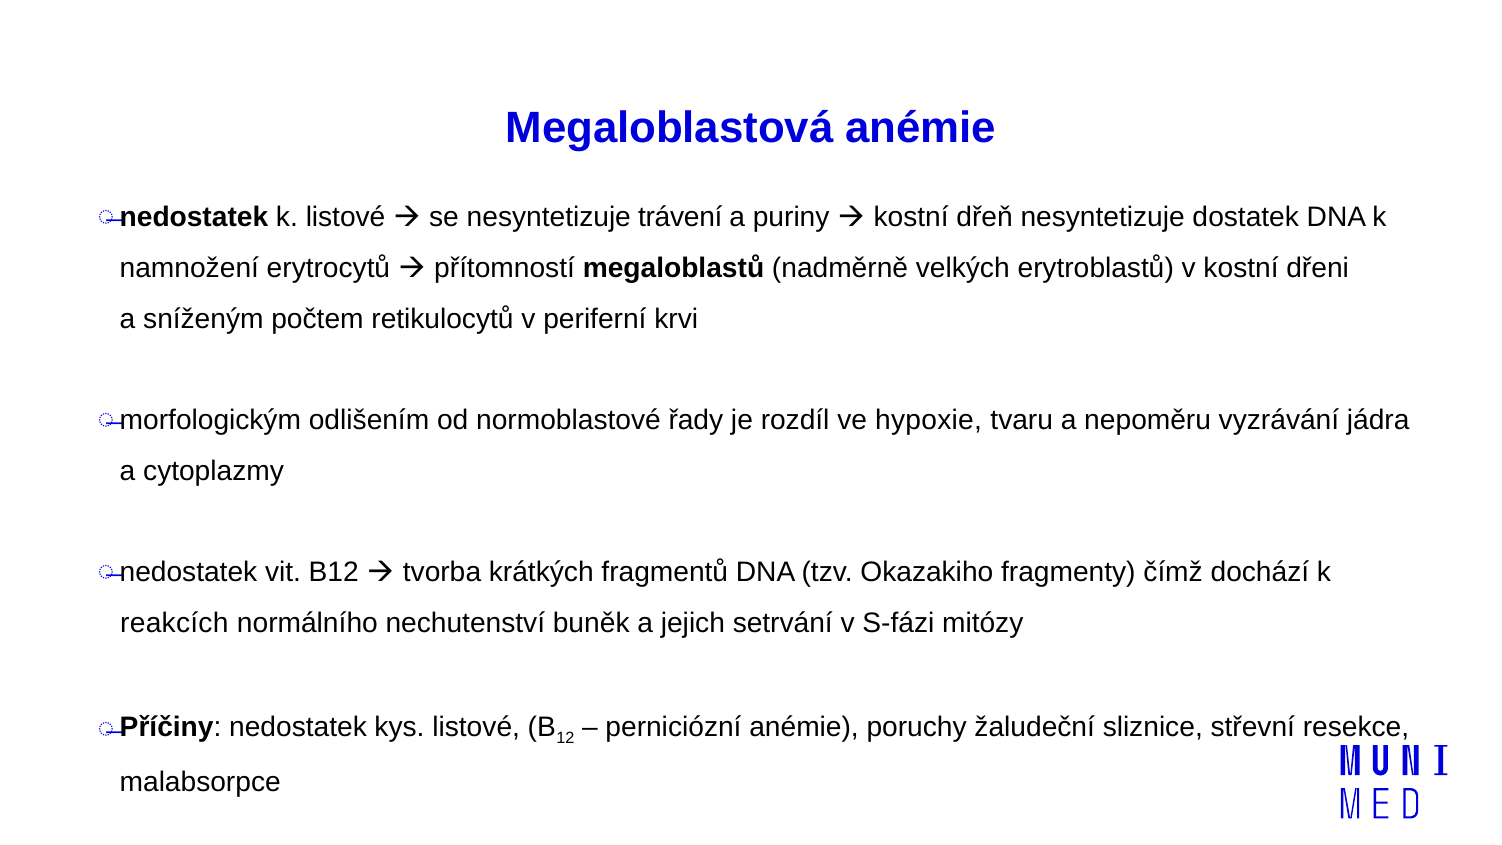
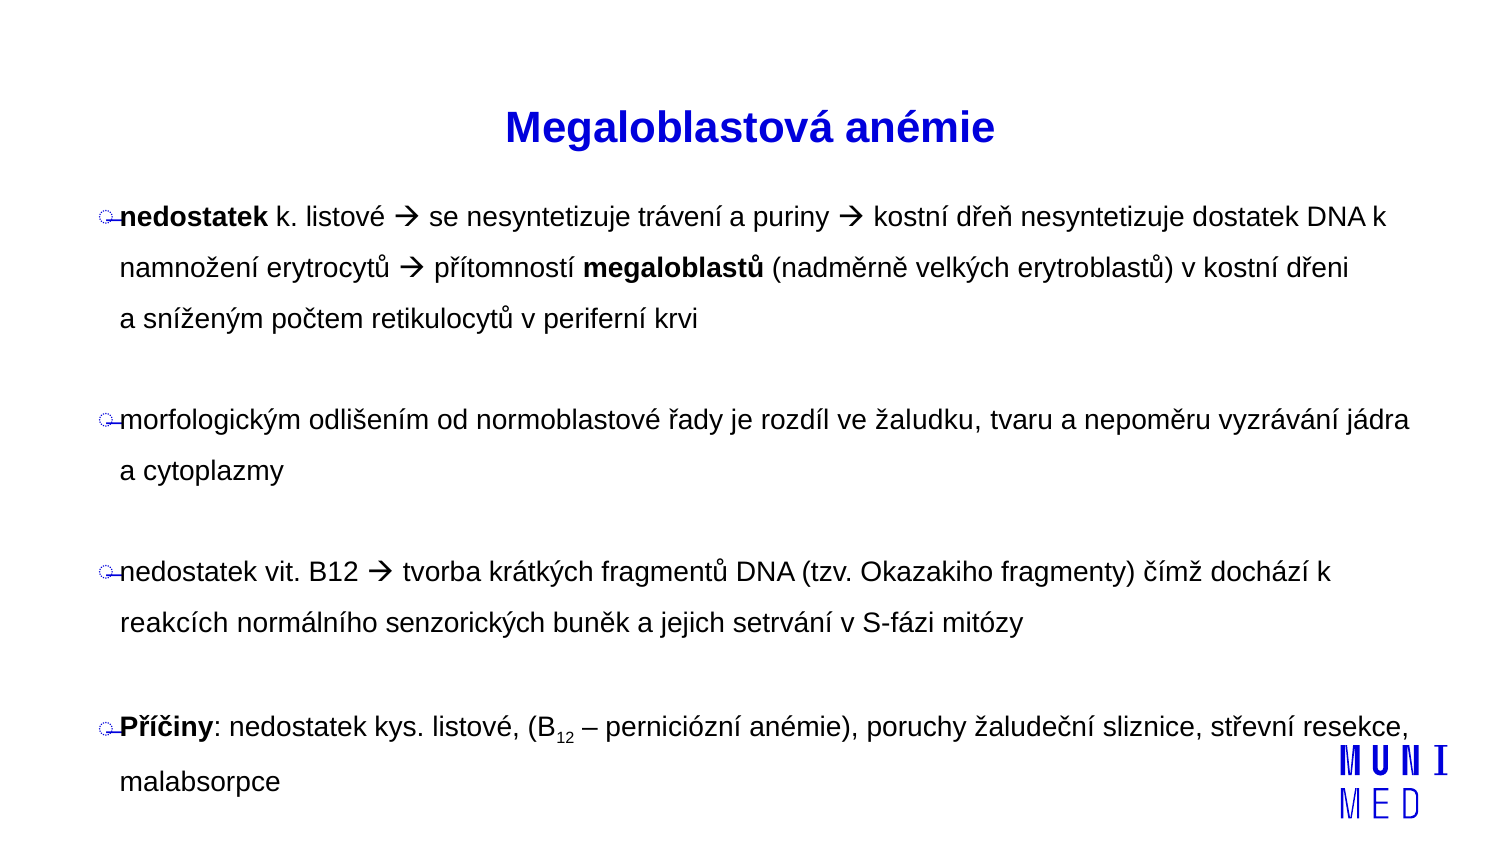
hypoxie: hypoxie -> žaludku
nechutenství: nechutenství -> senzorických
